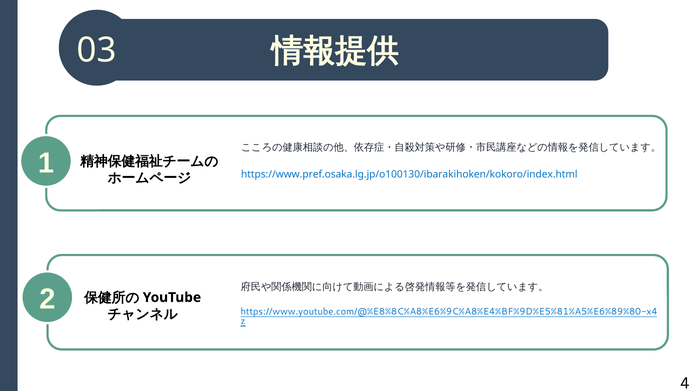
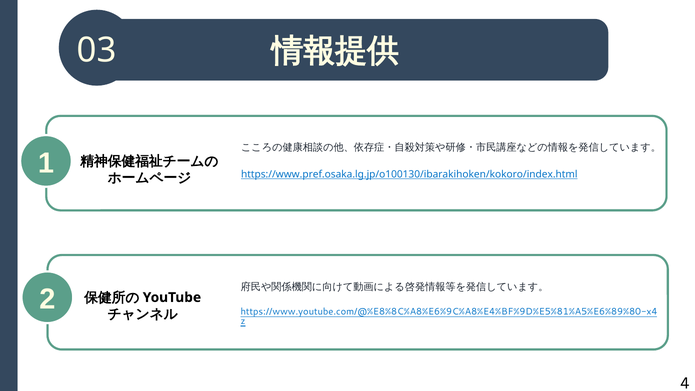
https://www.pref.osaka.lg.jp/o100130/ibarakihoken/kokoro/index.html underline: none -> present
